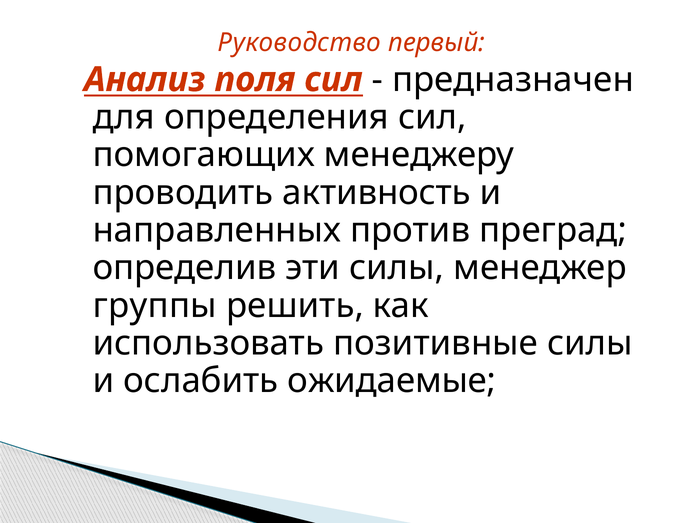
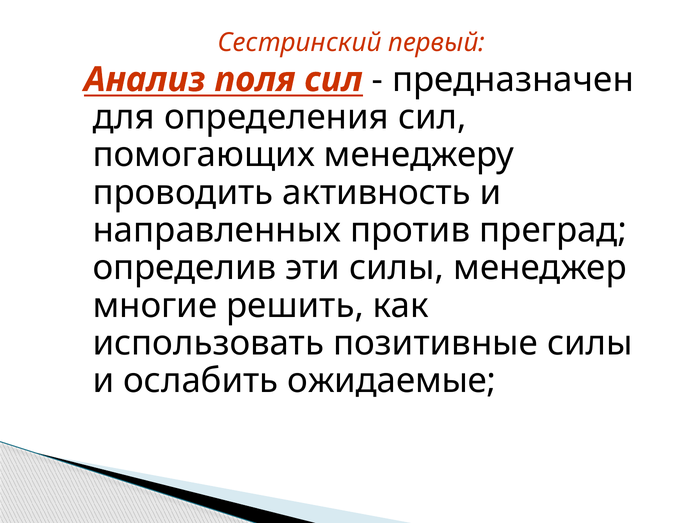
Руководство: Руководство -> Сестринский
группы: группы -> многие
